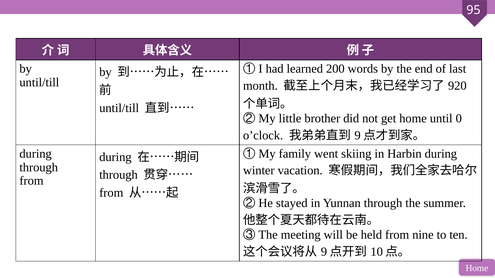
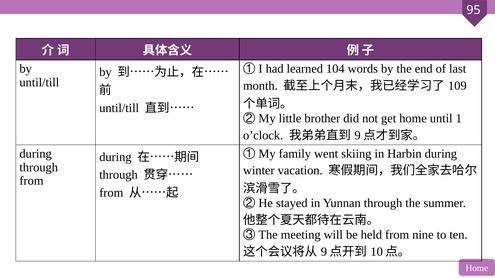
200: 200 -> 104
920: 920 -> 109
0: 0 -> 1
